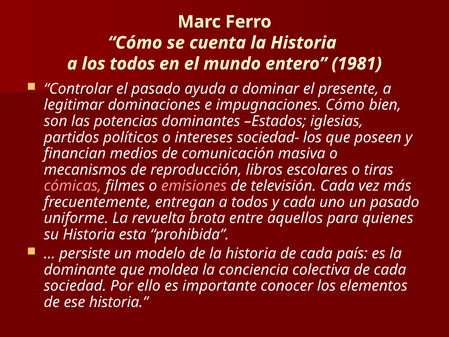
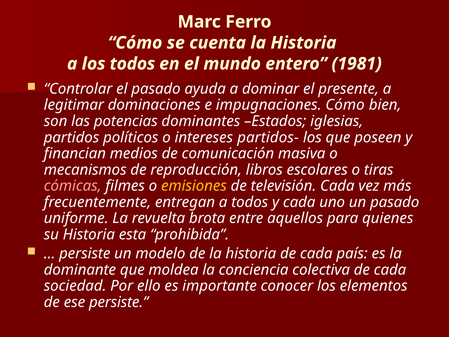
sociedad-: sociedad- -> partidos-
emisiones colour: pink -> yellow
ese historia: historia -> persiste
